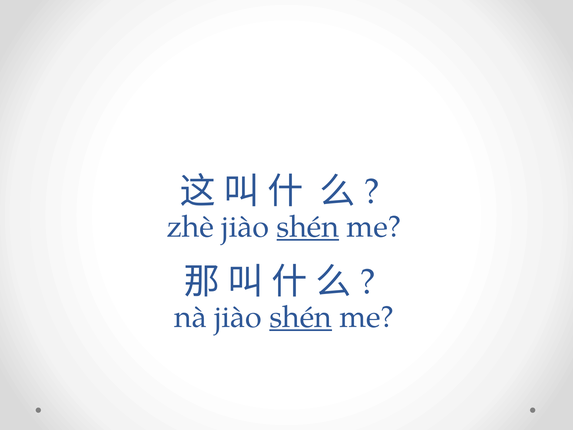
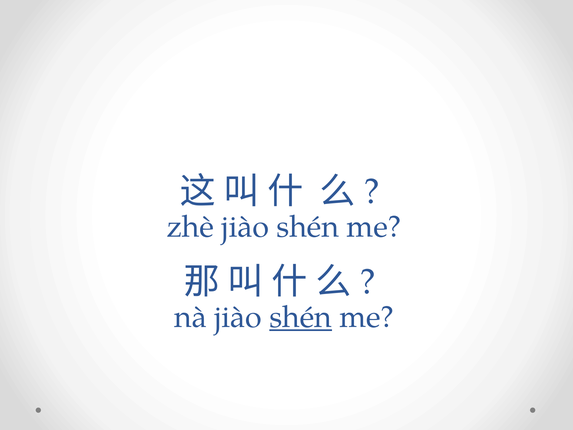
shén at (308, 227) underline: present -> none
